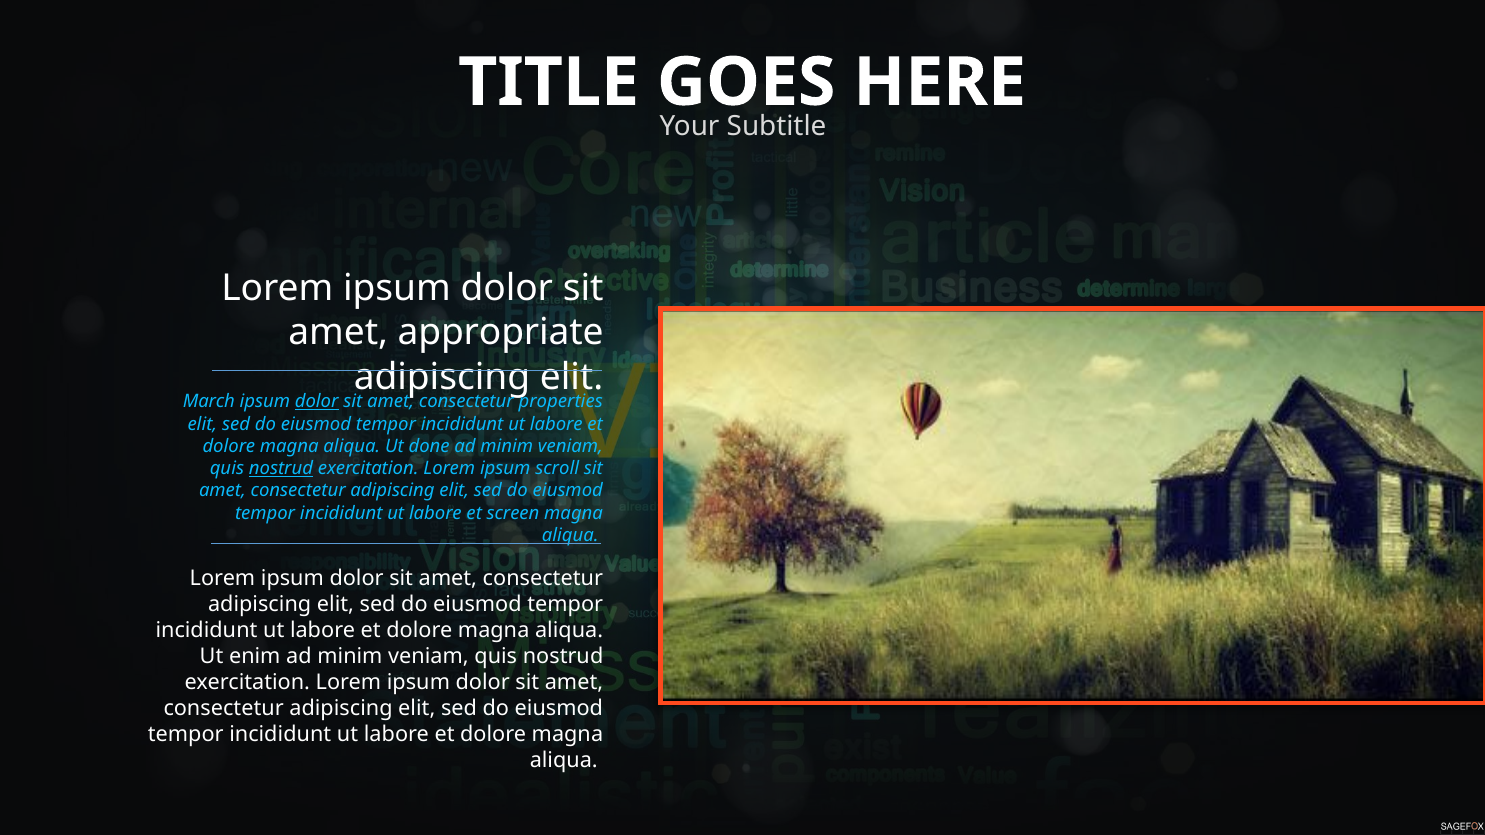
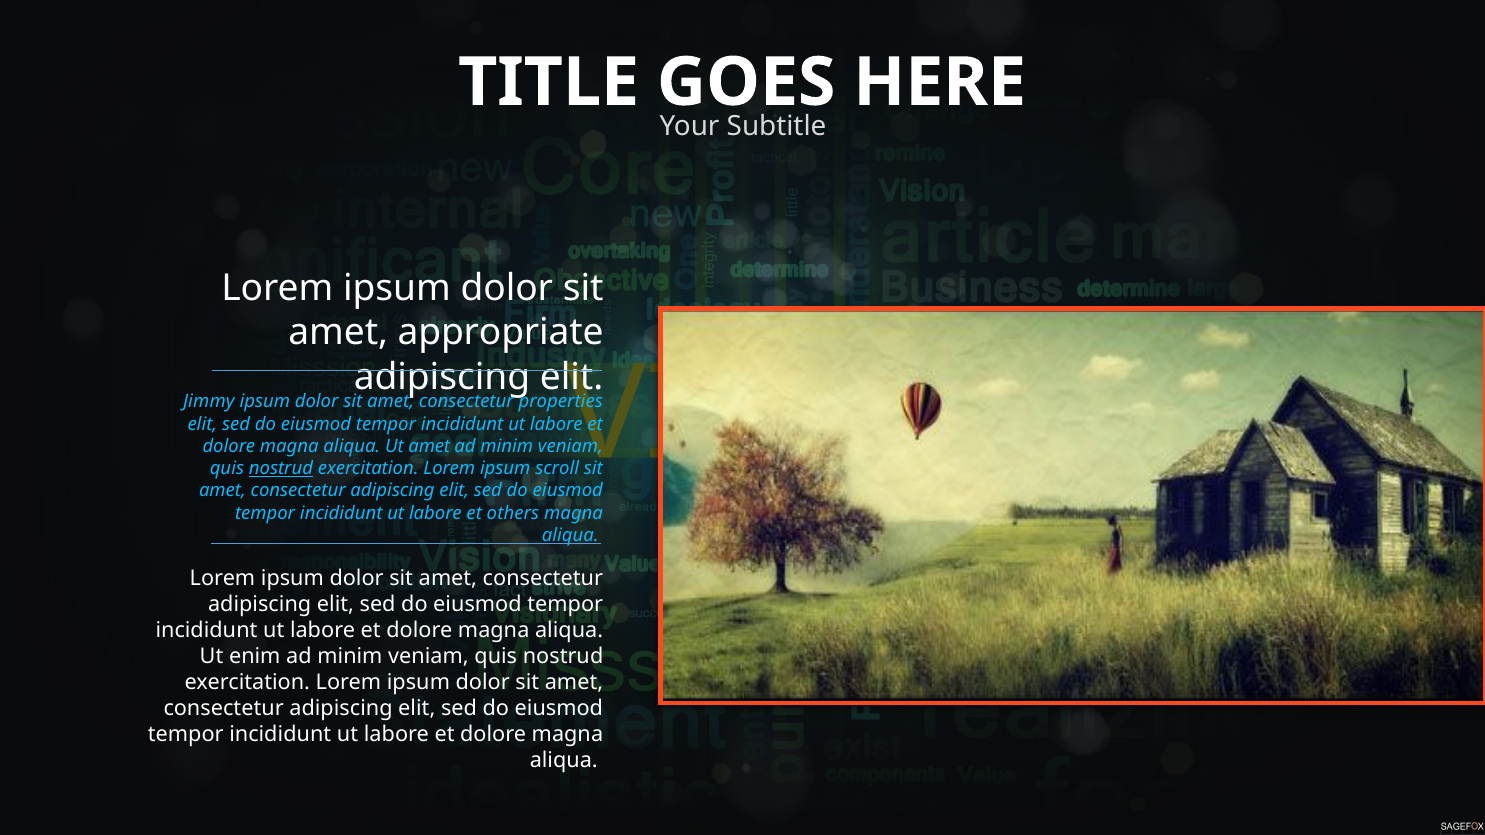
March: March -> Jimmy
dolor at (317, 402) underline: present -> none
Ut done: done -> amet
screen: screen -> others
